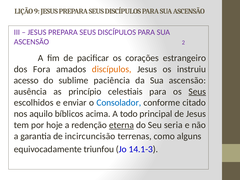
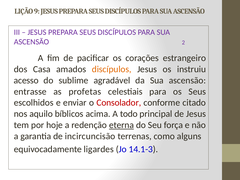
Fora: Fora -> Casa
paciência: paciência -> agradável
ausência: ausência -> entrasse
princípio: princípio -> profetas
Seus at (197, 92) underline: present -> none
Consolador colour: blue -> red
seria: seria -> força
triunfou: triunfou -> ligardes
